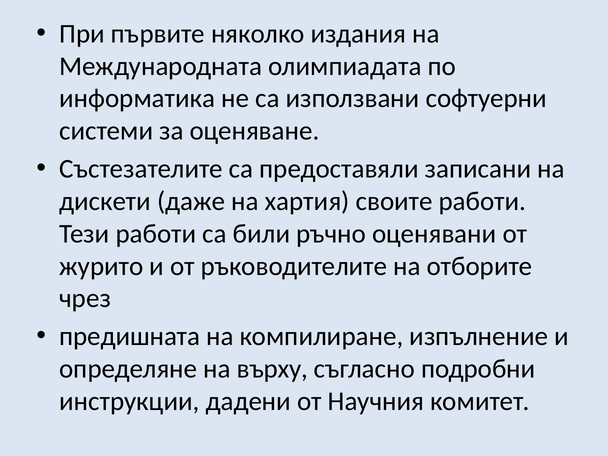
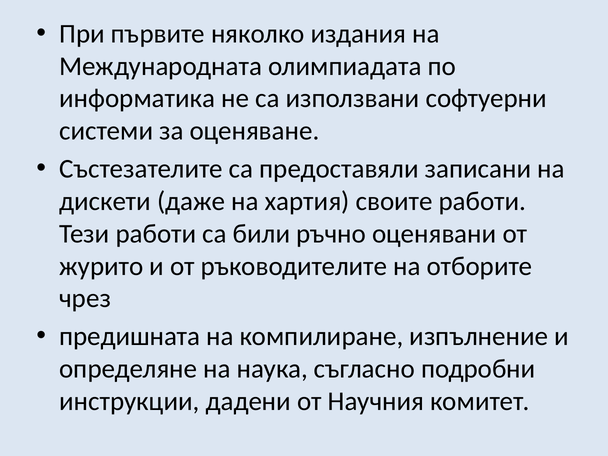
върху: върху -> наука
